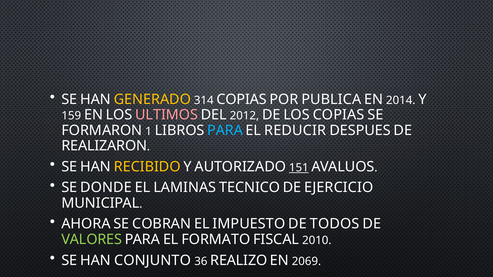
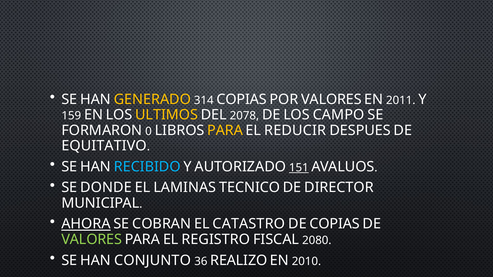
POR PUBLICA: PUBLICA -> VALORES
2014: 2014 -> 2011
ULTIMOS colour: pink -> yellow
2012: 2012 -> 2078
LOS COPIAS: COPIAS -> CAMPO
1: 1 -> 0
PARA at (225, 130) colour: light blue -> yellow
REALIZARON: REALIZARON -> EQUITATIVO
RECIBIDO colour: yellow -> light blue
EJERCICIO: EJERCICIO -> DIRECTOR
AHORA underline: none -> present
IMPUESTO: IMPUESTO -> CATASTRO
DE TODOS: TODOS -> COPIAS
FORMATO: FORMATO -> REGISTRO
2010: 2010 -> 2080
2069: 2069 -> 2010
